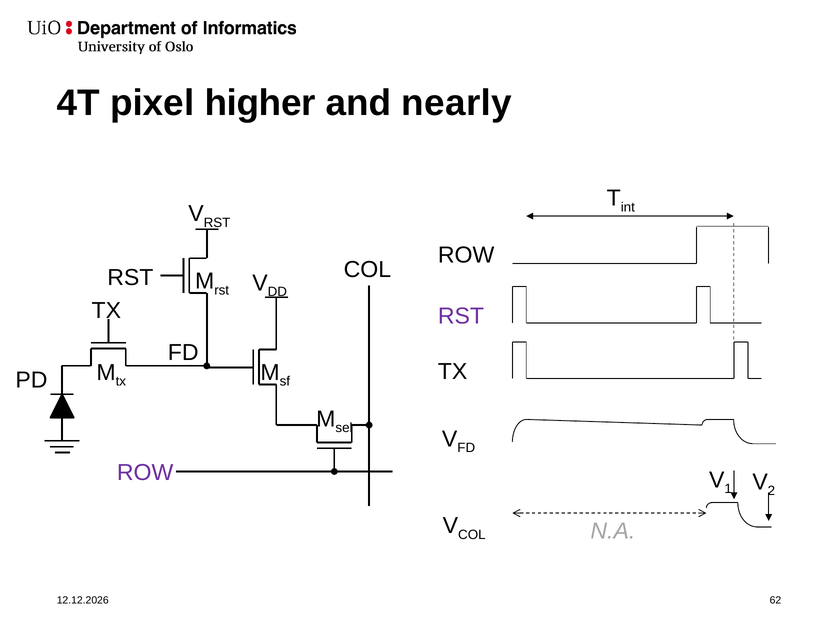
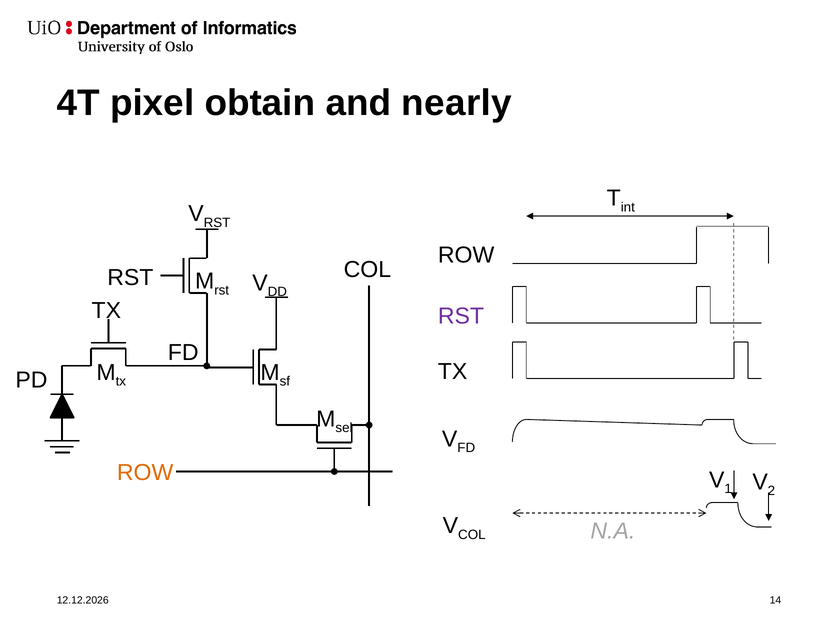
higher: higher -> obtain
ROW at (145, 472) colour: purple -> orange
62: 62 -> 14
